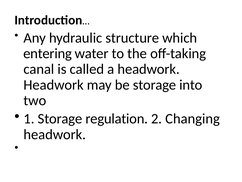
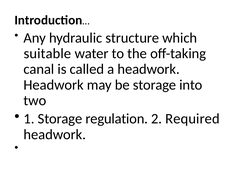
entering: entering -> suitable
Changing: Changing -> Required
